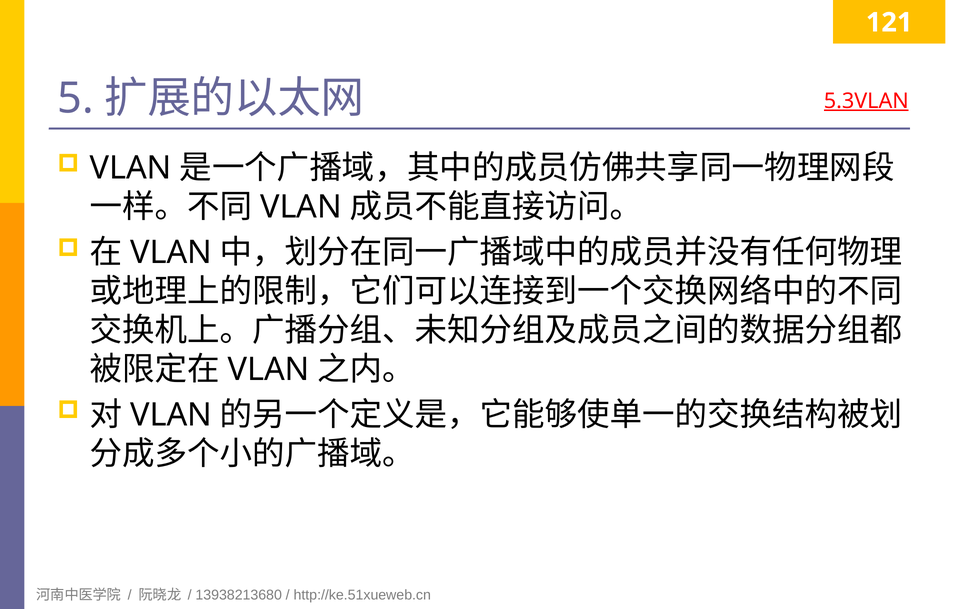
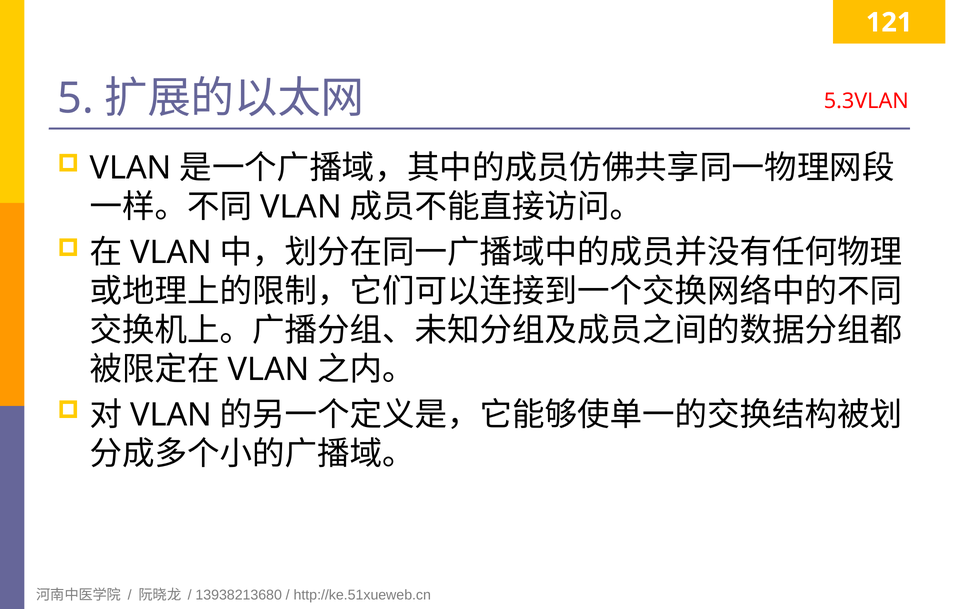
5.3VLAN underline: present -> none
